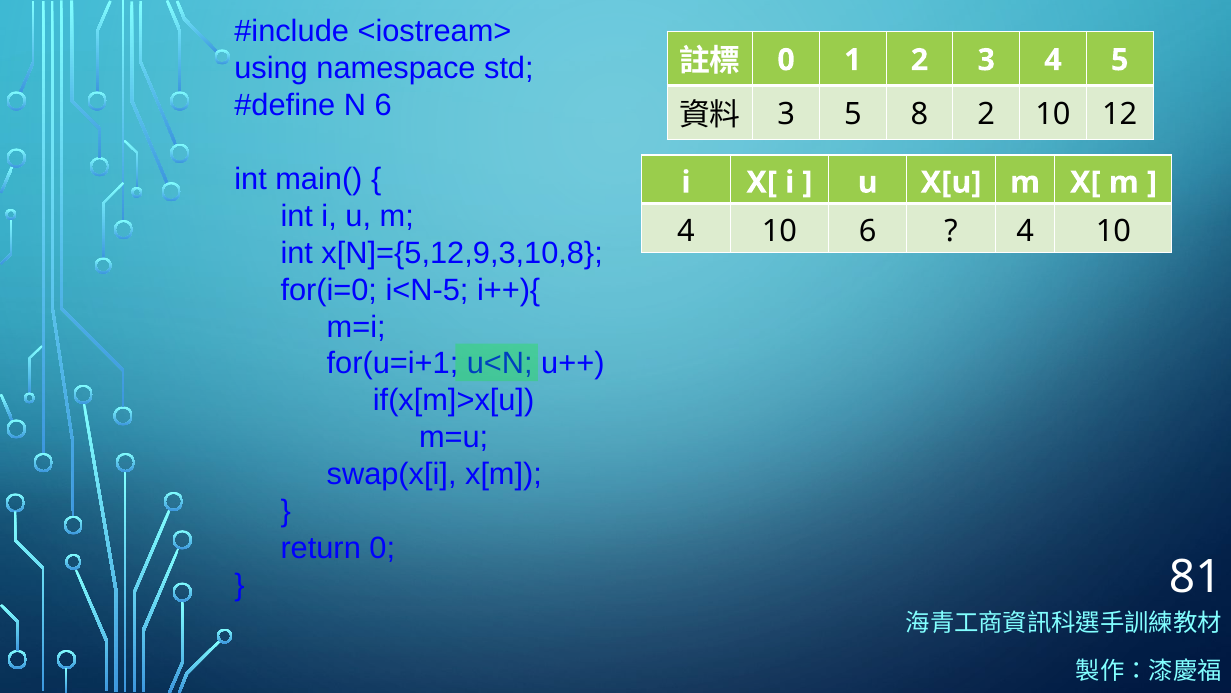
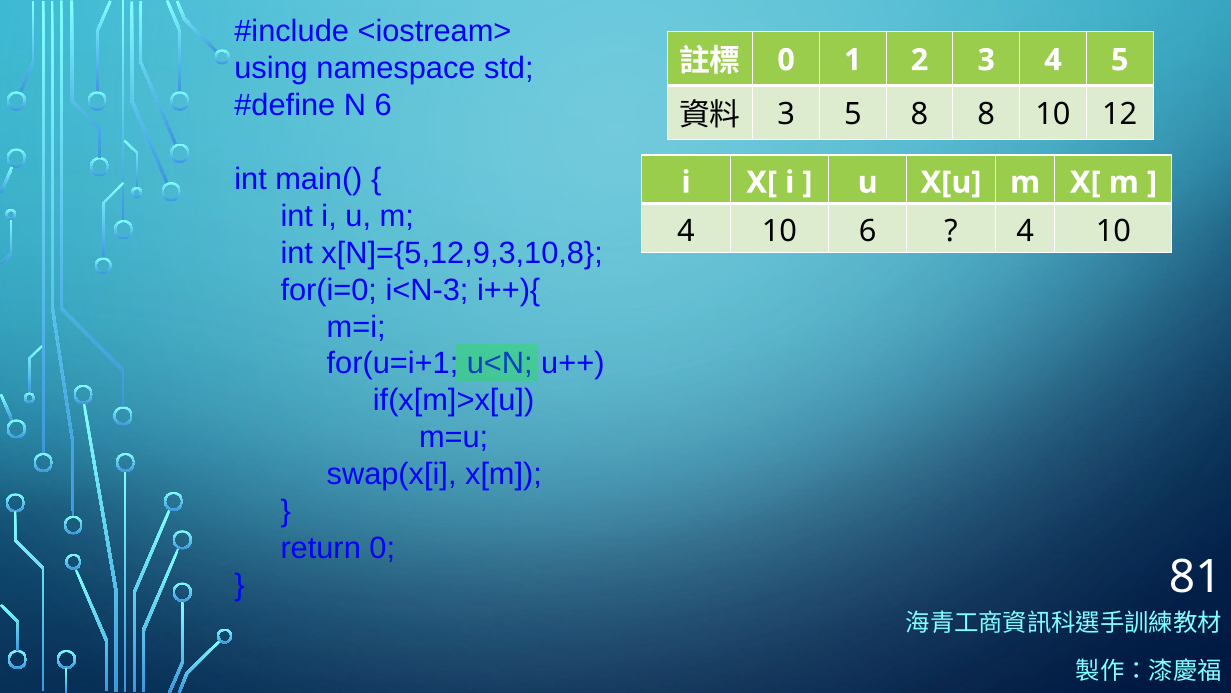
8 2: 2 -> 8
i<N-5: i<N-5 -> i<N-3
